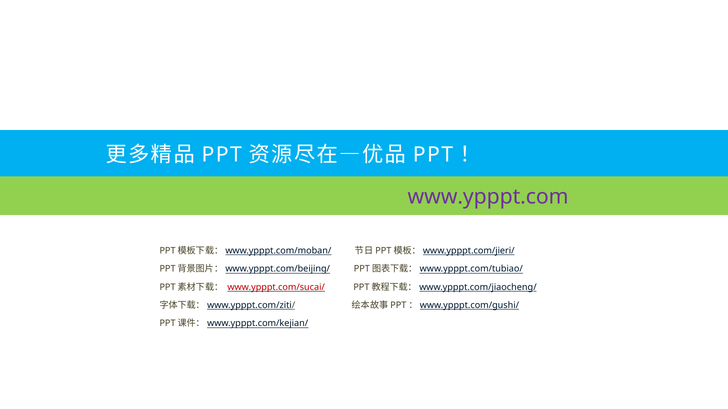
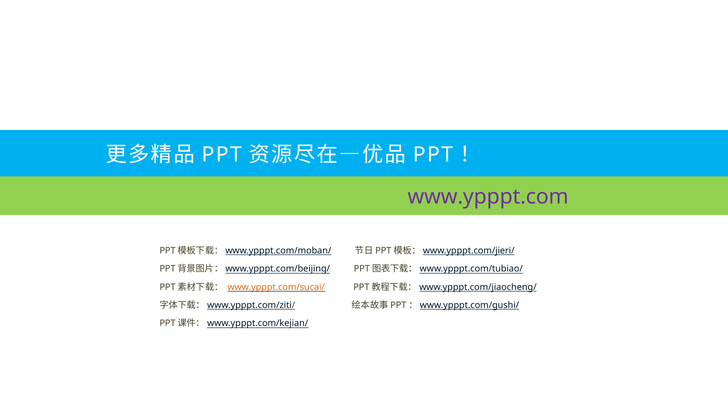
www.ypppt.com/sucai/ colour: red -> orange
